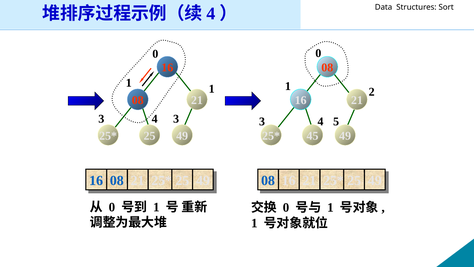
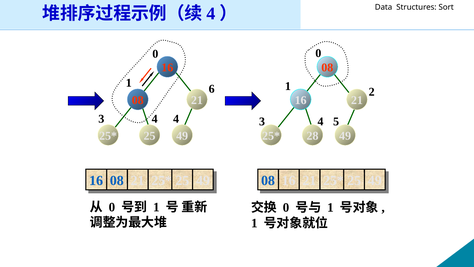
1 1: 1 -> 6
3 at (176, 119): 3 -> 4
45: 45 -> 28
